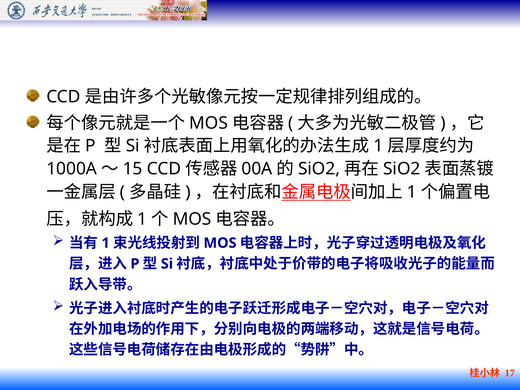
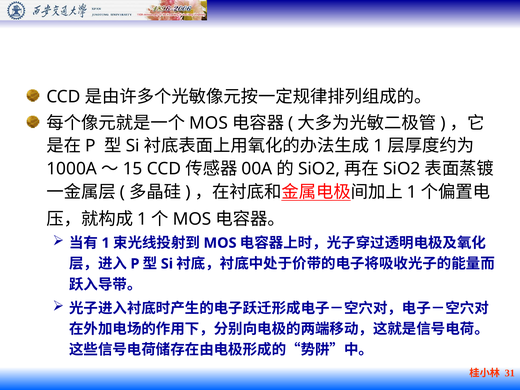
17: 17 -> 31
